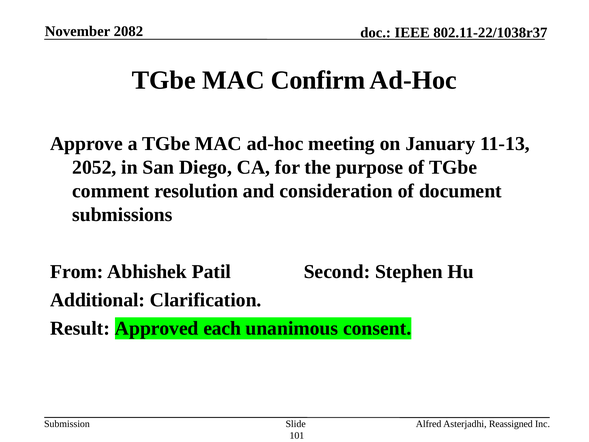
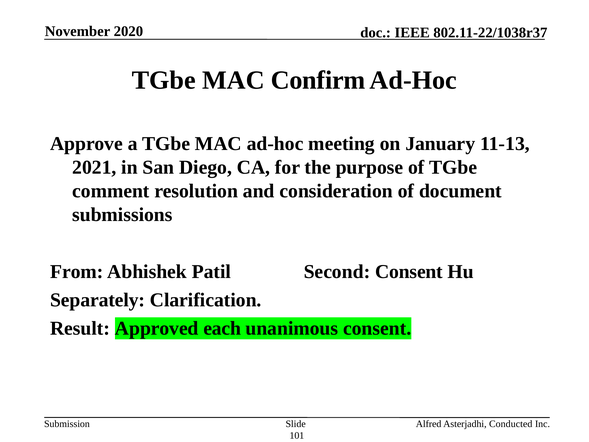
2082: 2082 -> 2020
2052: 2052 -> 2021
Second Stephen: Stephen -> Consent
Additional: Additional -> Separately
Reassigned: Reassigned -> Conducted
